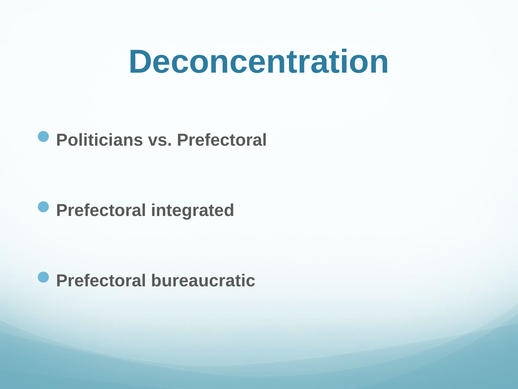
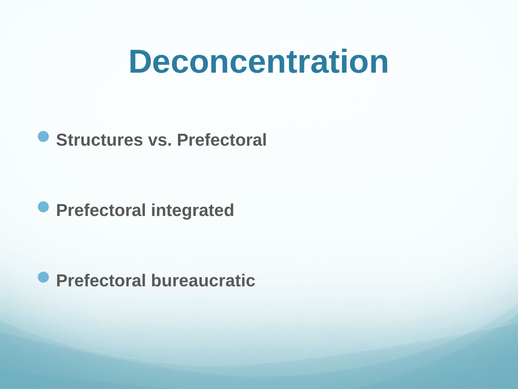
Politicians: Politicians -> Structures
